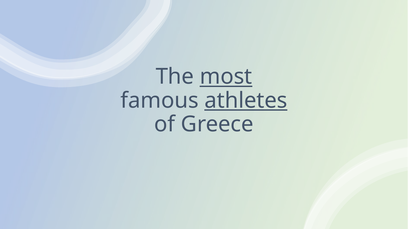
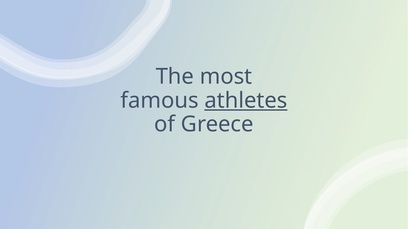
most underline: present -> none
